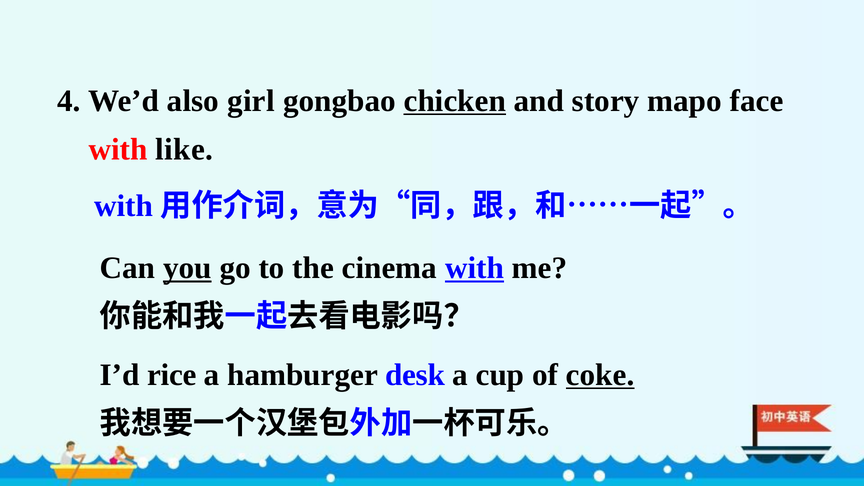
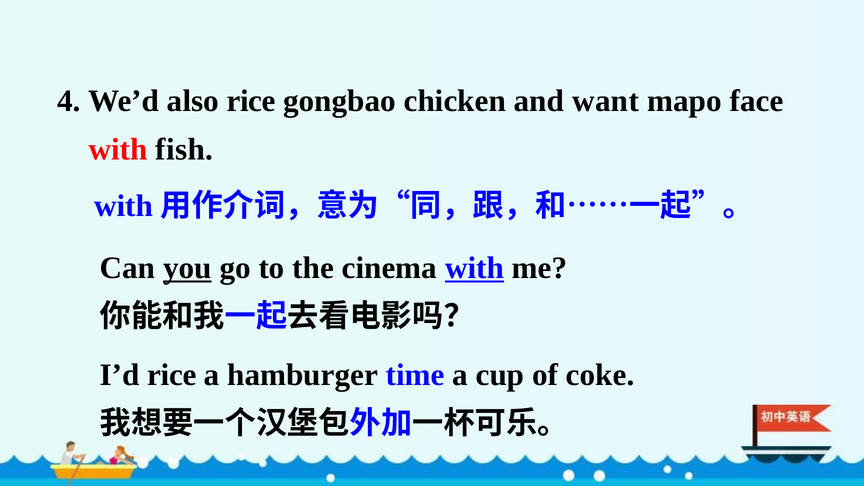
also girl: girl -> rice
chicken underline: present -> none
story: story -> want
like: like -> fish
desk: desk -> time
coke underline: present -> none
